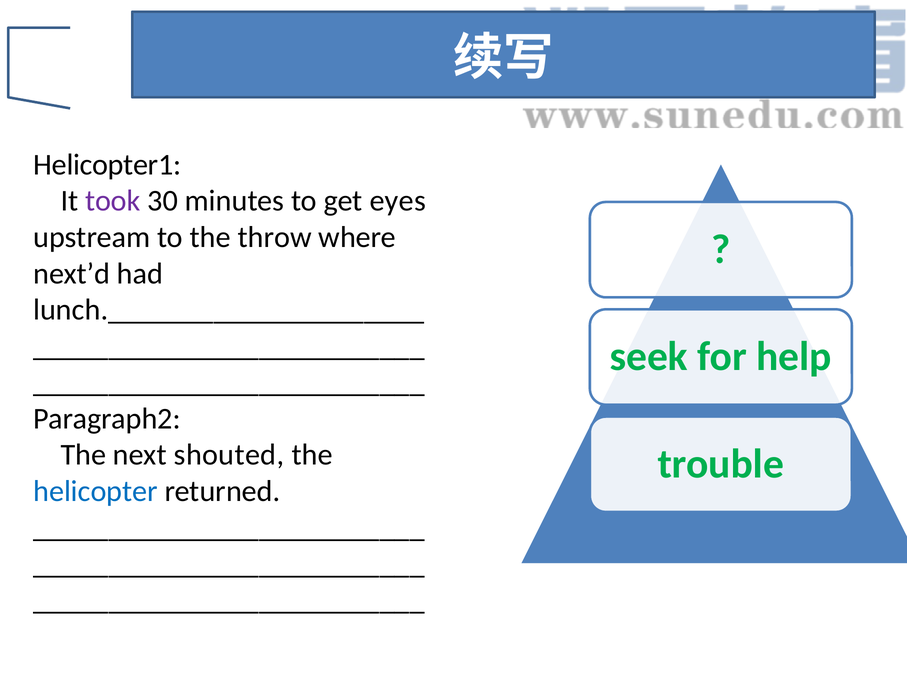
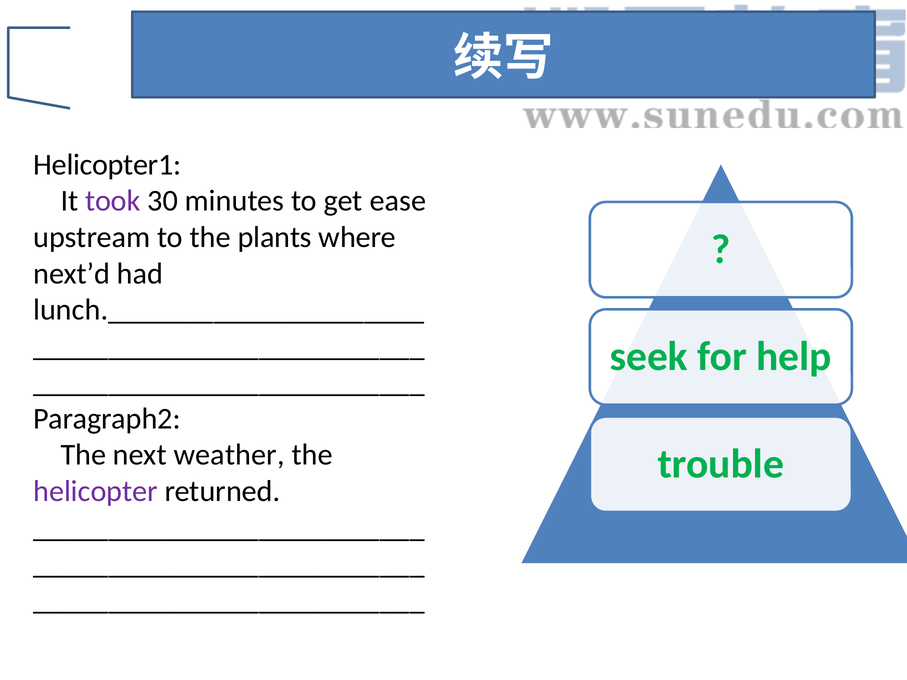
eyes: eyes -> ease
throw: throw -> plants
shouted: shouted -> weather
helicopter colour: blue -> purple
